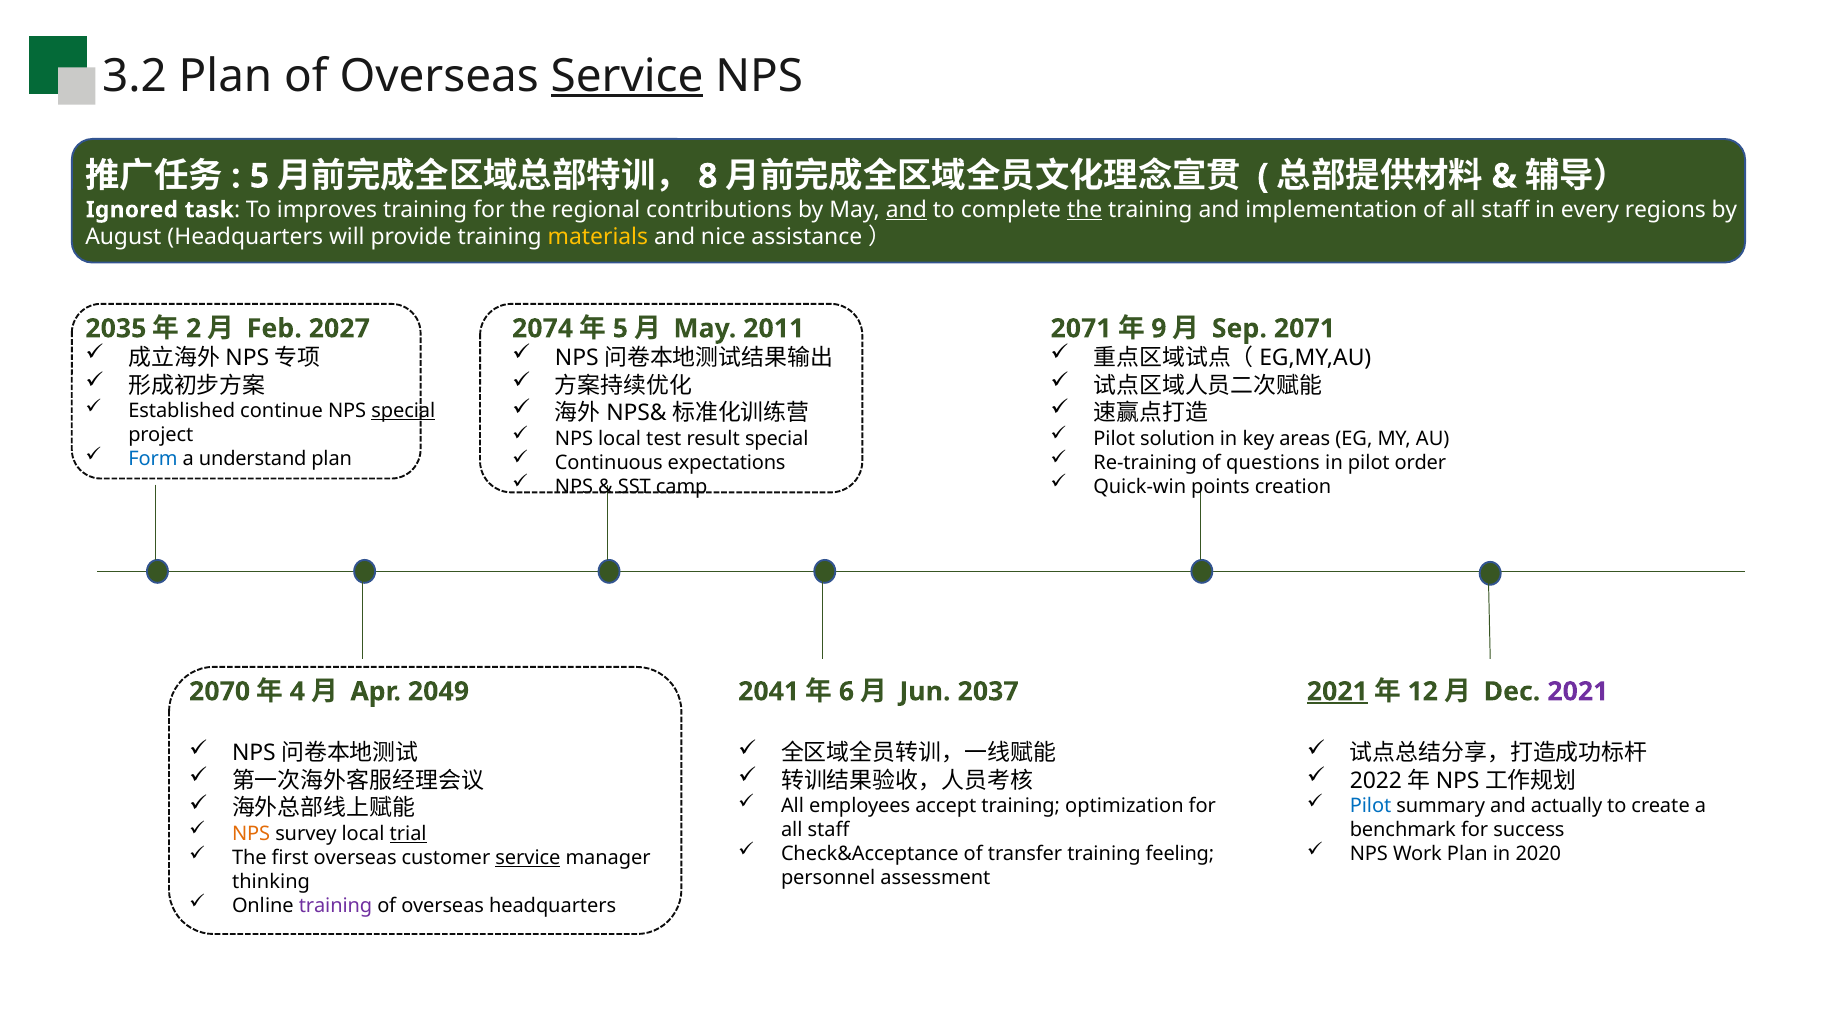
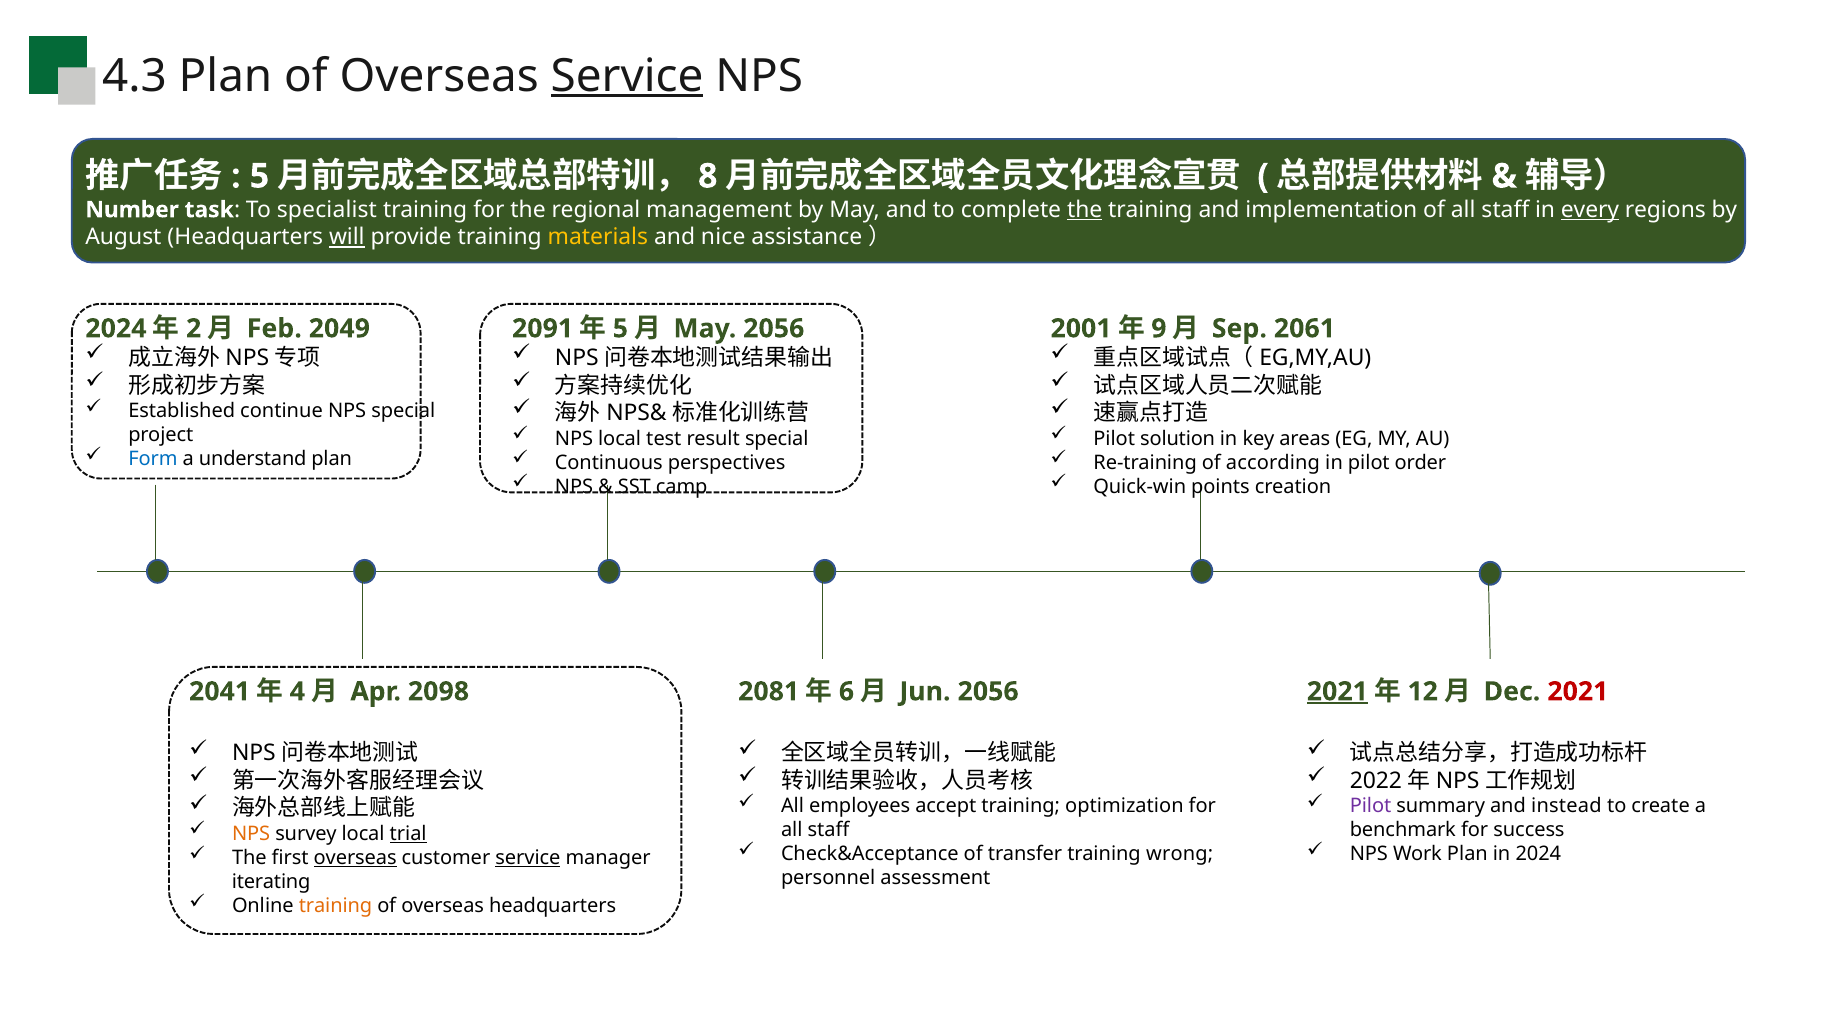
3.2: 3.2 -> 4.3
Ignored: Ignored -> Number
improves: improves -> specialist
contributions: contributions -> management
and at (906, 210) underline: present -> none
every underline: none -> present
will underline: none -> present
2035 at (116, 329): 2035 -> 2024
2027: 2027 -> 2049
2074: 2074 -> 2091
May 2011: 2011 -> 2056
2071 at (1081, 329): 2071 -> 2001
Sep 2071: 2071 -> 2061
special at (403, 411) underline: present -> none
expectations: expectations -> perspectives
questions: questions -> according
2070: 2070 -> 2041
2049: 2049 -> 2098
2041: 2041 -> 2081
Jun 2037: 2037 -> 2056
2021 at (1578, 692) colour: purple -> red
Pilot at (1371, 806) colour: blue -> purple
actually: actually -> instead
feeling: feeling -> wrong
in 2020: 2020 -> 2024
overseas at (355, 858) underline: none -> present
thinking: thinking -> iterating
training at (336, 906) colour: purple -> orange
